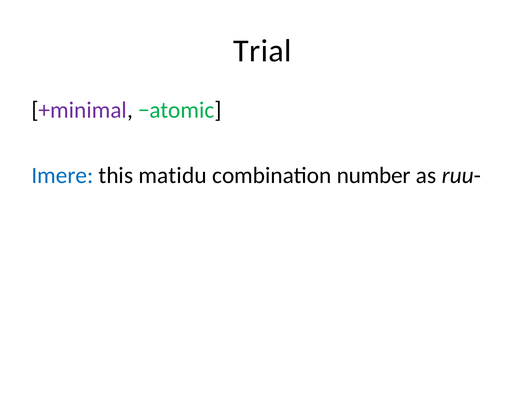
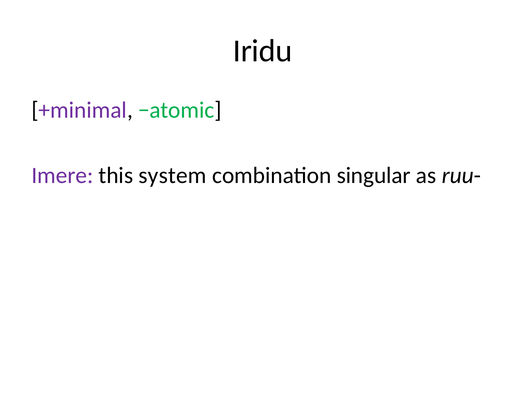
Trial: Trial -> Iridu
Imere colour: blue -> purple
matidu: matidu -> system
number: number -> singular
